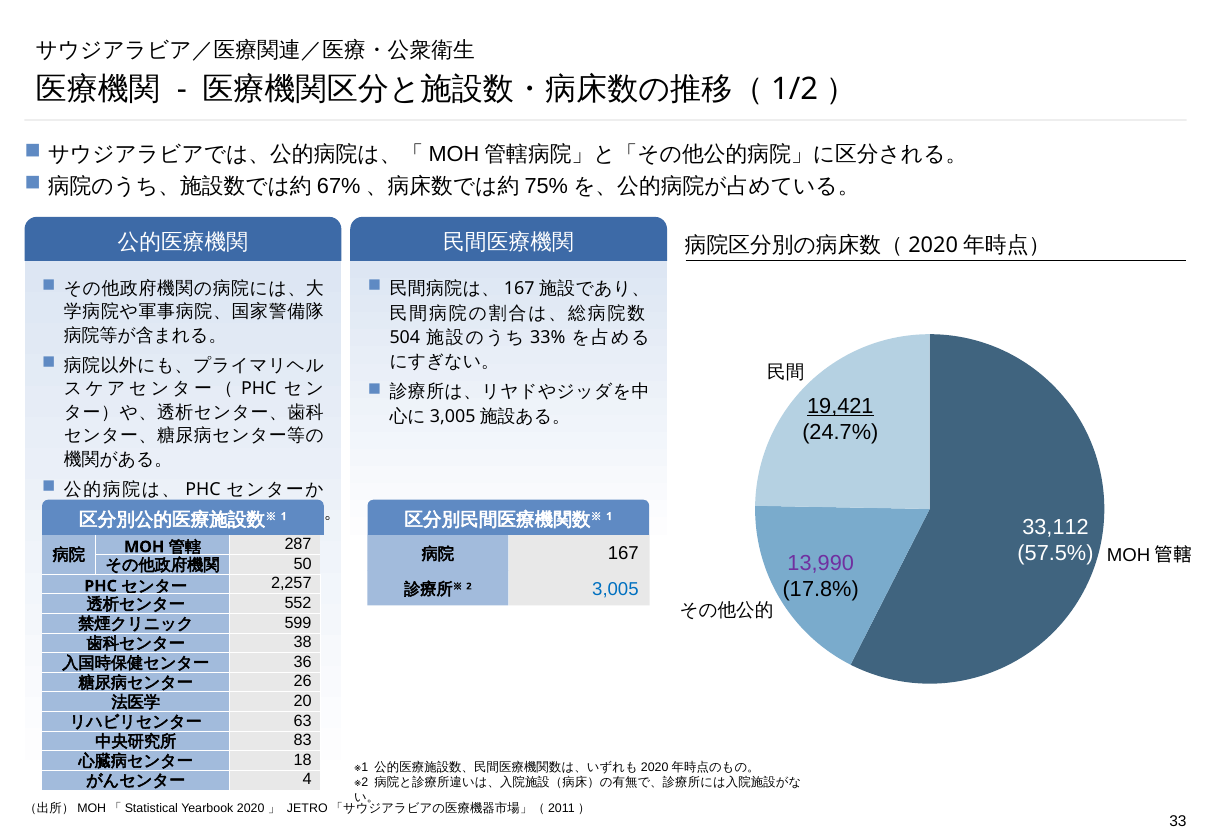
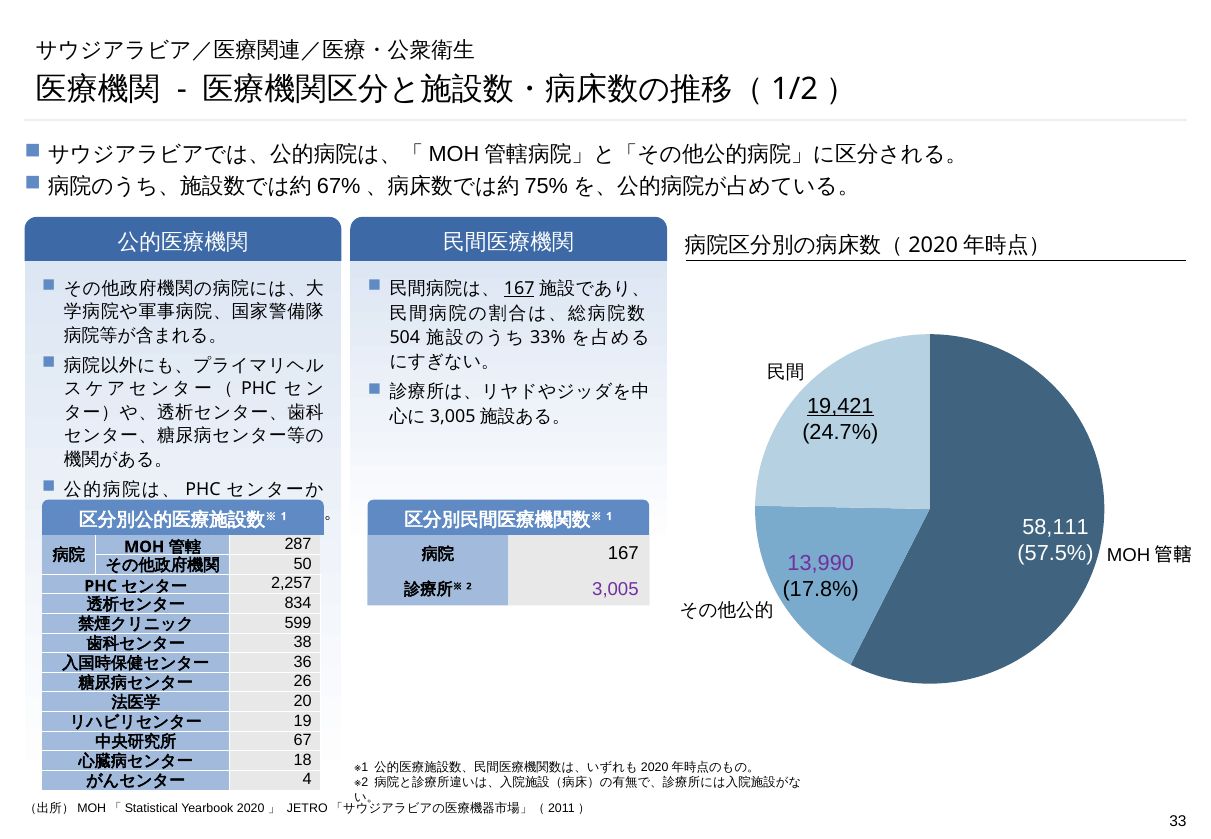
167 at (519, 289) underline: none -> present
33,112: 33,112 -> 58,111
3,005 colour: blue -> purple
552: 552 -> 834
63: 63 -> 19
83: 83 -> 67
